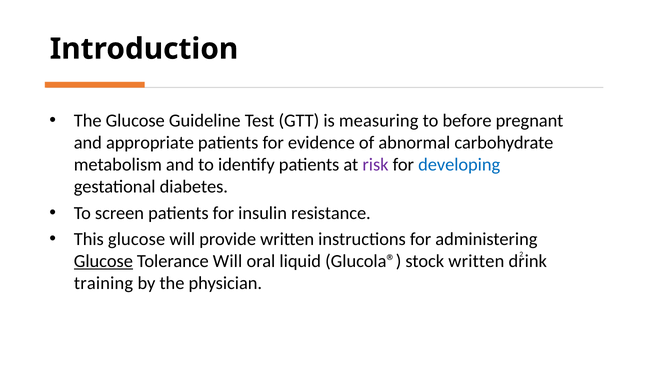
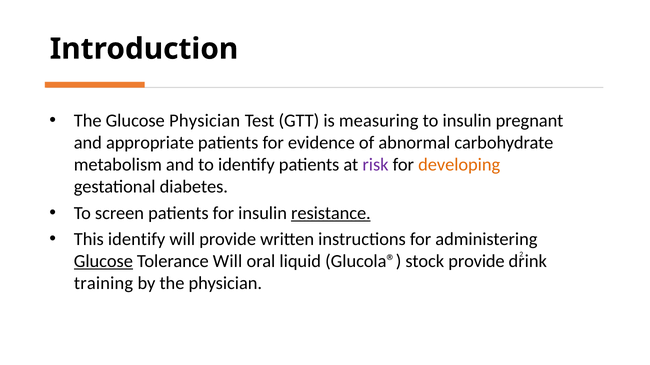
Glucose Guideline: Guideline -> Physician
to before: before -> insulin
developing colour: blue -> orange
resistance underline: none -> present
This glucose: glucose -> identify
stock written: written -> provide
